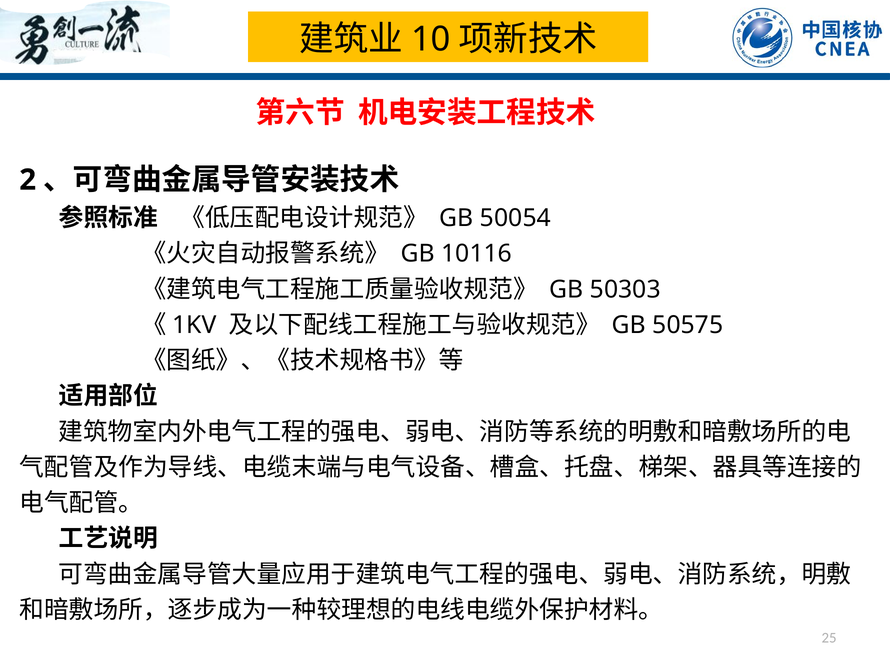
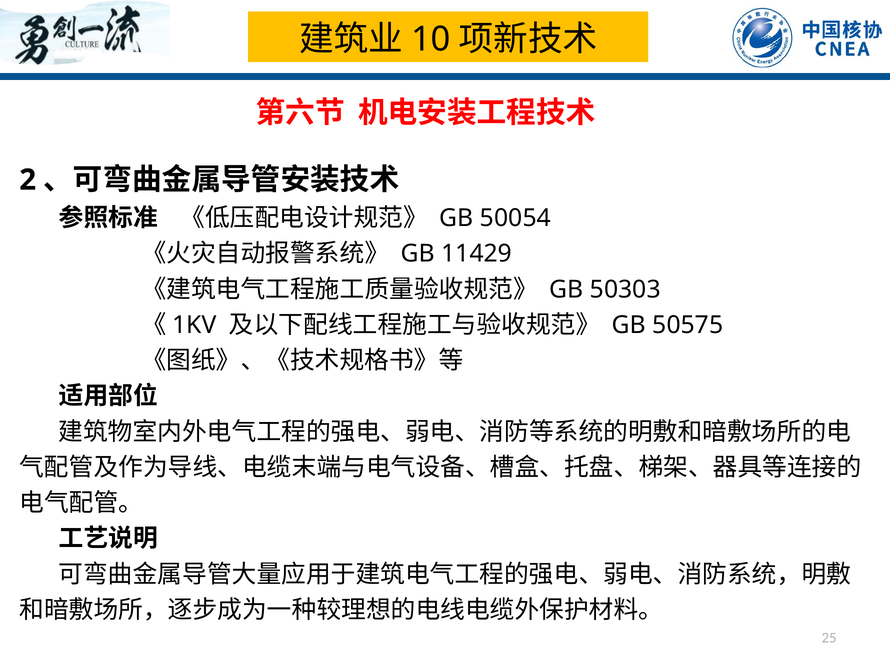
10116: 10116 -> 11429
